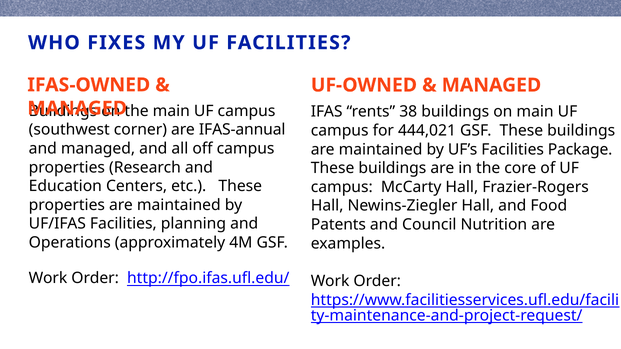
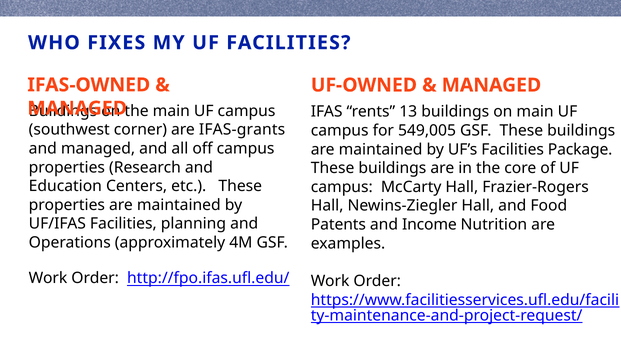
38: 38 -> 13
IFAS-annual: IFAS-annual -> IFAS-grants
444,021: 444,021 -> 549,005
Council: Council -> Income
